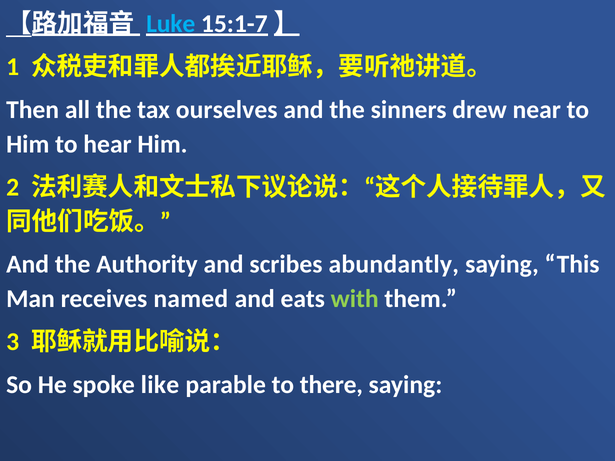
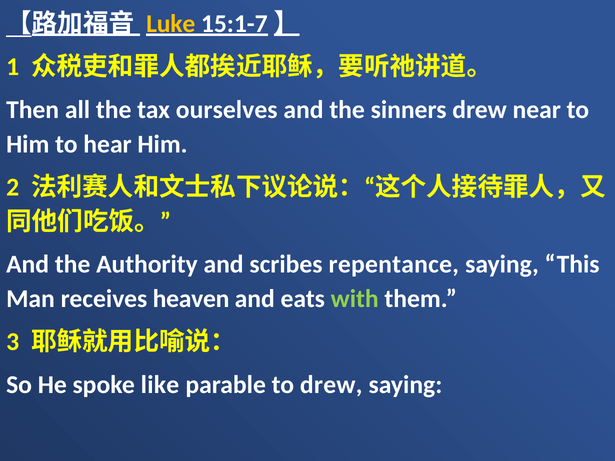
Luke colour: light blue -> yellow
abundantly: abundantly -> repentance
named: named -> heaven
to there: there -> drew
